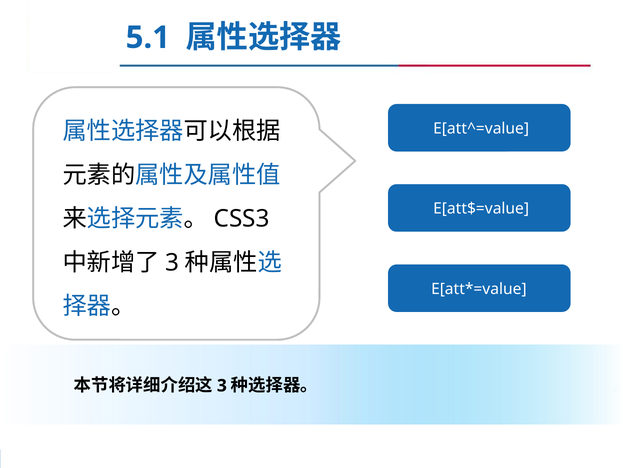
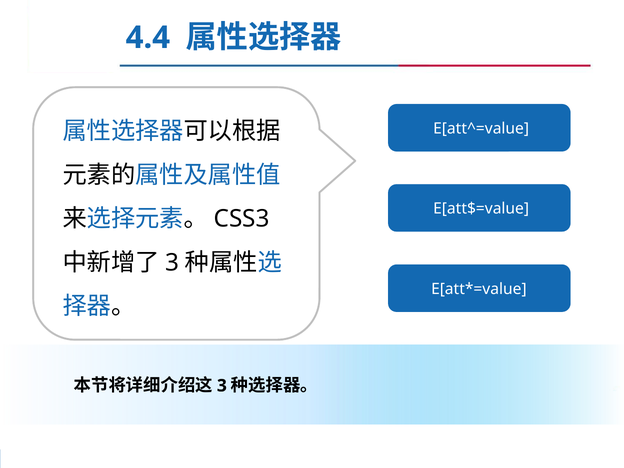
5.1: 5.1 -> 4.4
